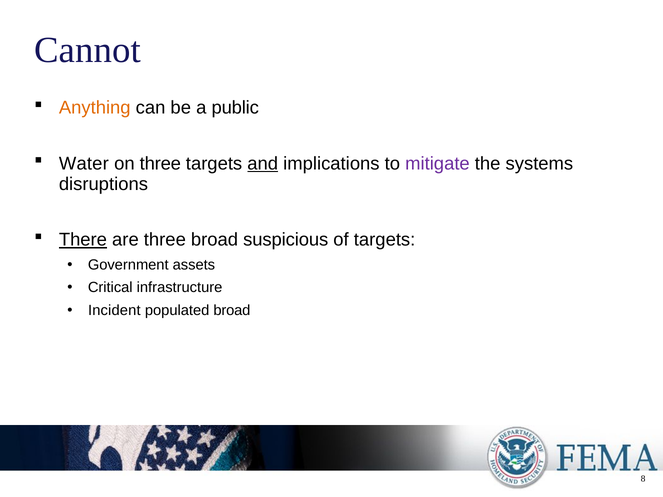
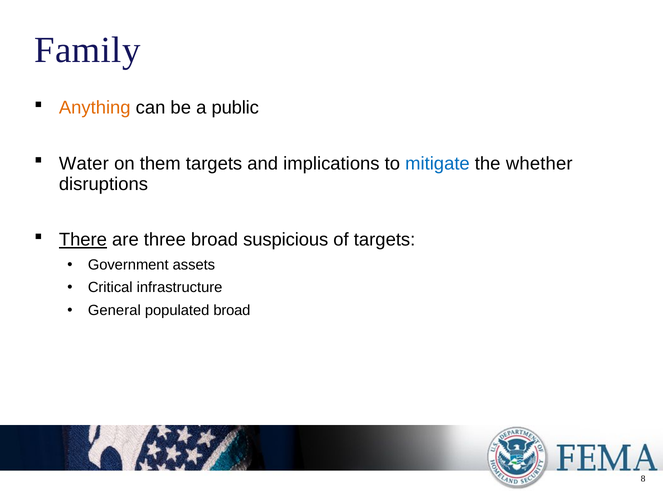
Cannot: Cannot -> Family
on three: three -> them
and underline: present -> none
mitigate colour: purple -> blue
systems: systems -> whether
Incident: Incident -> General
